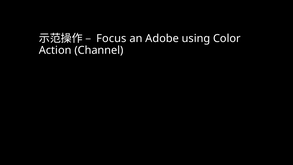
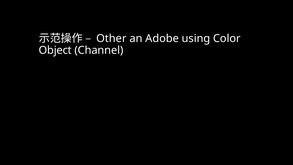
Focus: Focus -> Other
Action at (55, 50): Action -> Object
